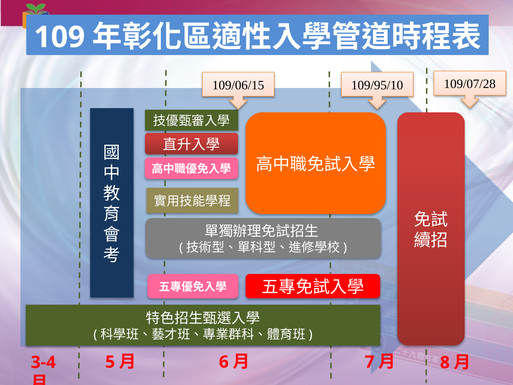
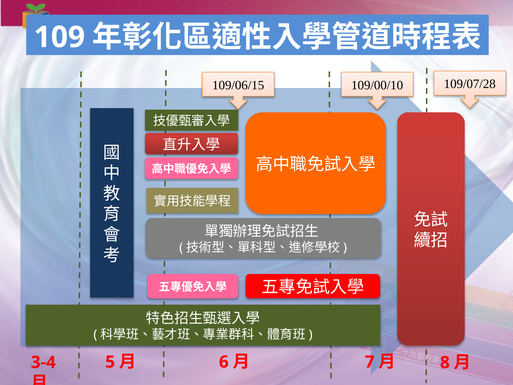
109/95/10: 109/95/10 -> 109/00/10
